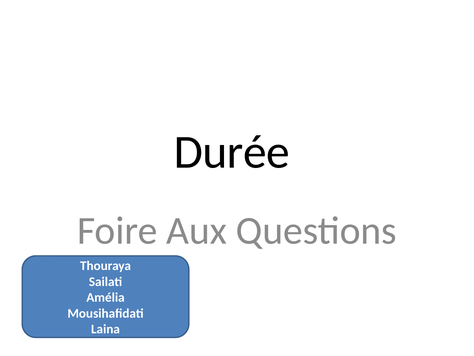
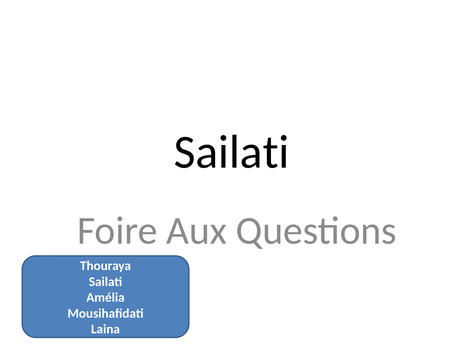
Durée at (232, 152): Durée -> Sailati
